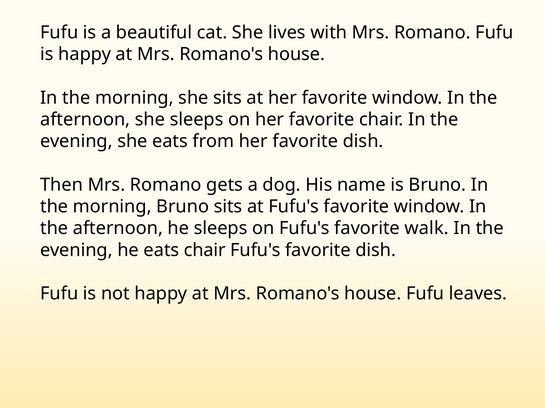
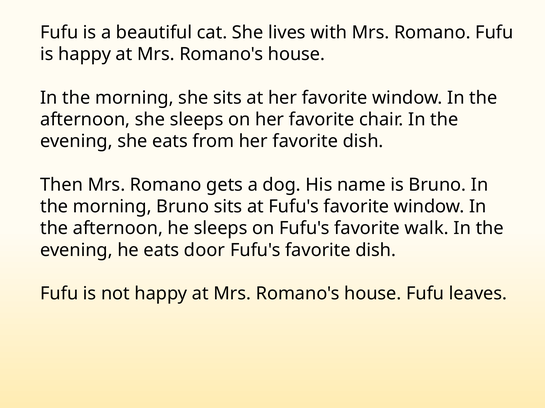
eats chair: chair -> door
